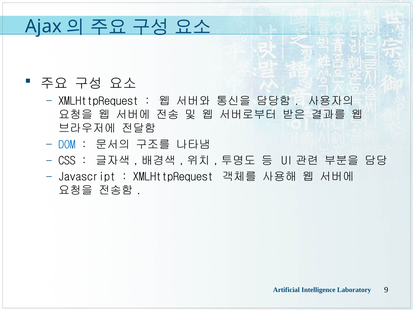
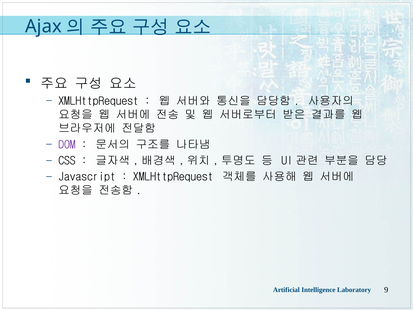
DOM colour: blue -> purple
